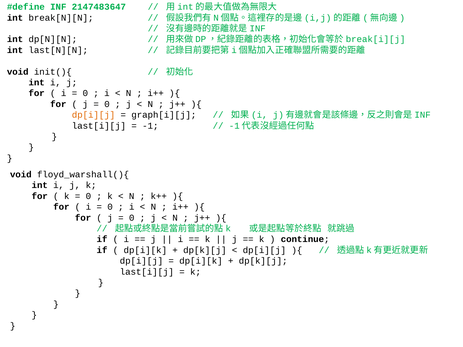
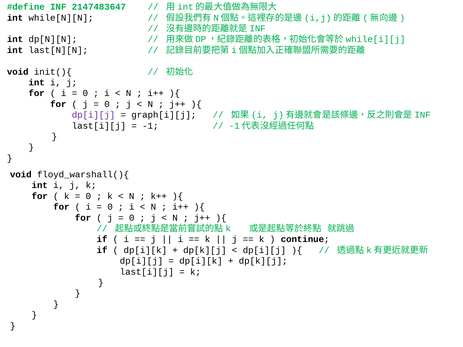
break[N][N: break[N][N -> while[N][N
break[i][j: break[i][j -> while[i][j
dp[i][j at (94, 115) colour: orange -> purple
